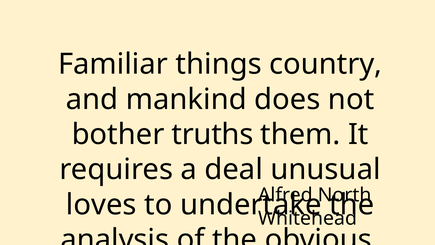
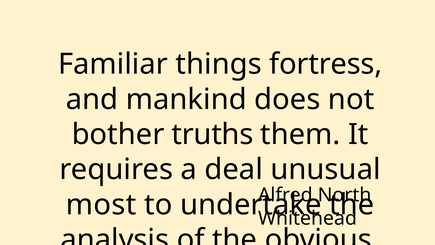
country: country -> fortress
loves: loves -> most
